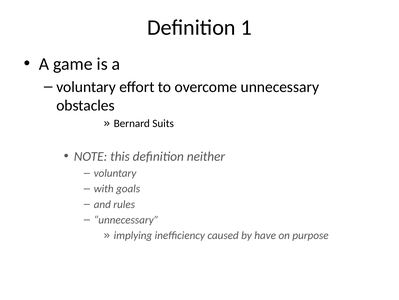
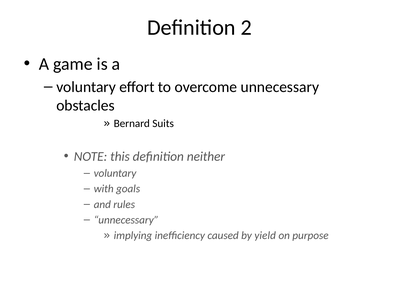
1: 1 -> 2
have: have -> yield
